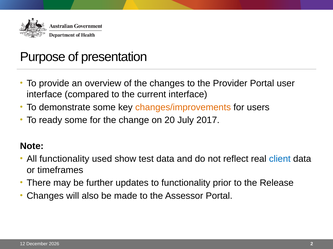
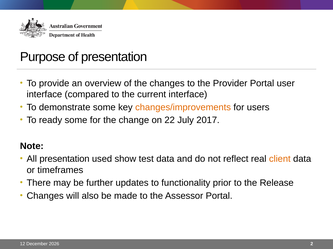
20: 20 -> 22
All functionality: functionality -> presentation
client colour: blue -> orange
